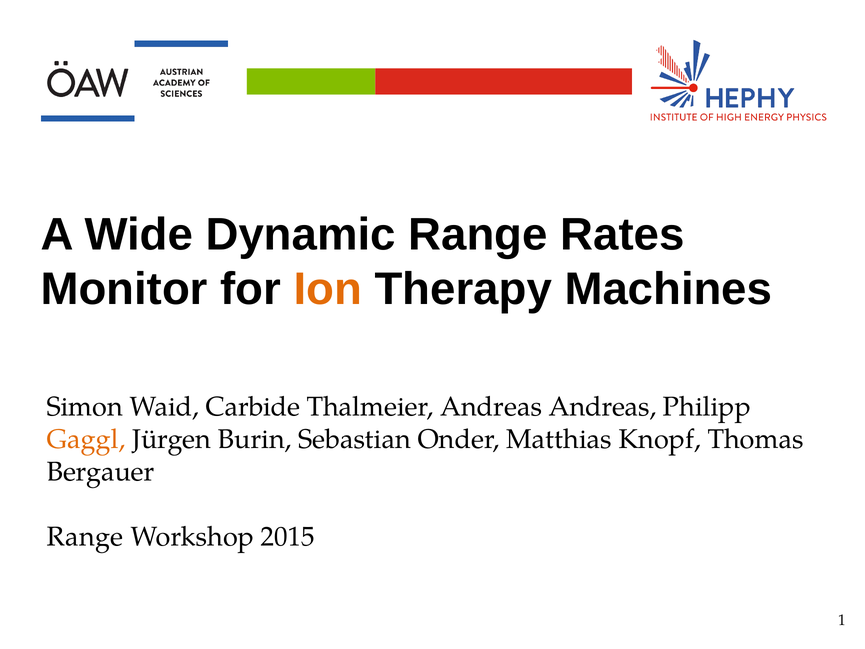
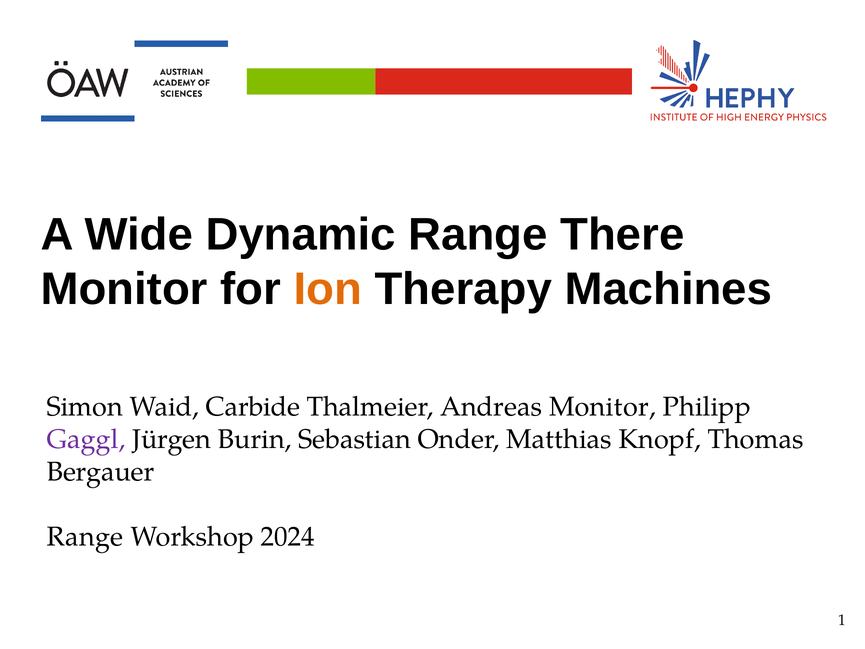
Rates: Rates -> There
Andreas Andreas: Andreas -> Monitor
Gaggl colour: orange -> purple
2015: 2015 -> 2024
